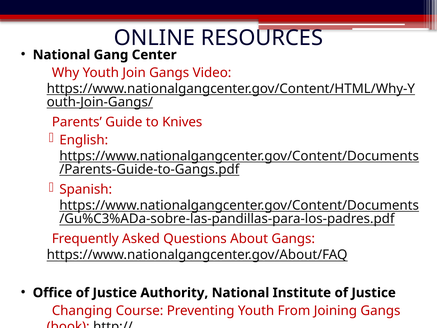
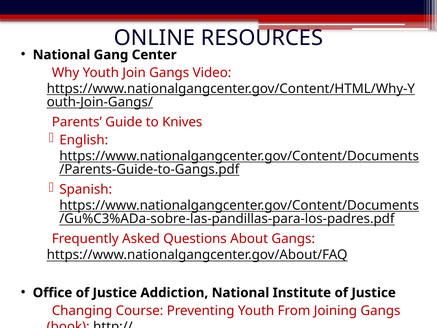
Authority: Authority -> Addiction
